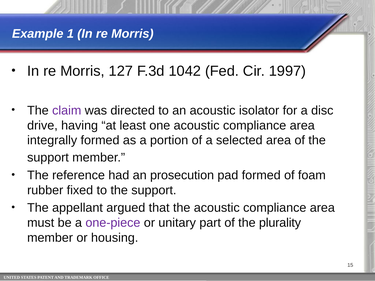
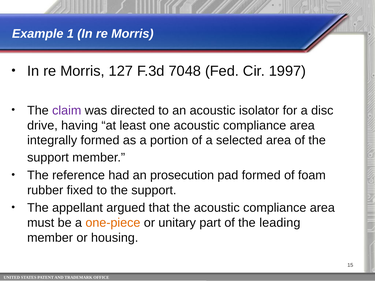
1042: 1042 -> 7048
one-piece colour: purple -> orange
plurality: plurality -> leading
